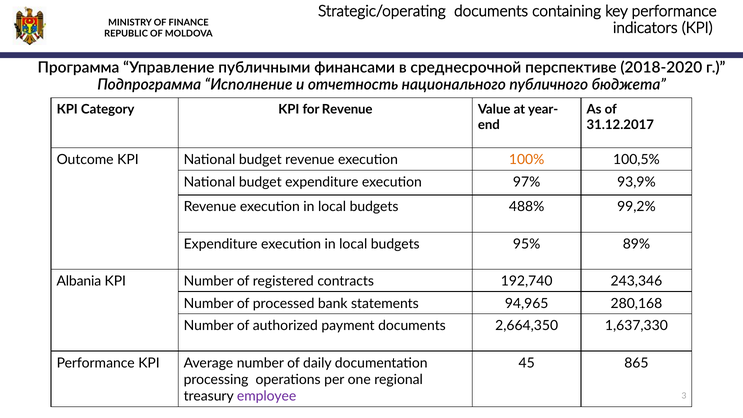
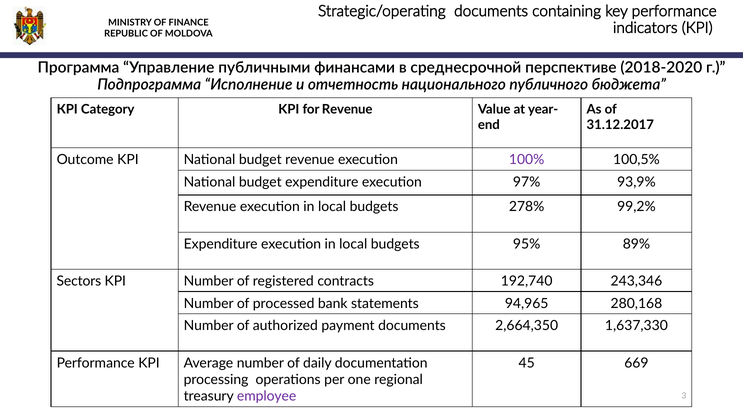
100% colour: orange -> purple
488%: 488% -> 278%
Albania: Albania -> Sectors
865: 865 -> 669
